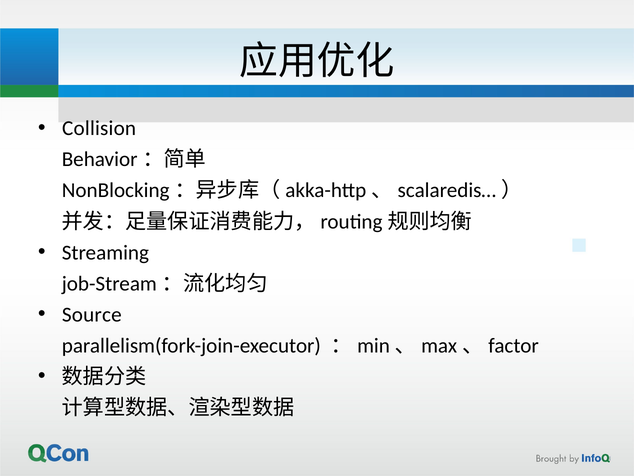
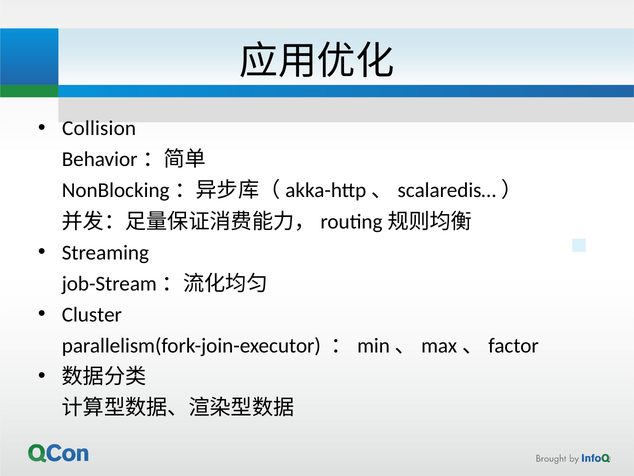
Source: Source -> Cluster
